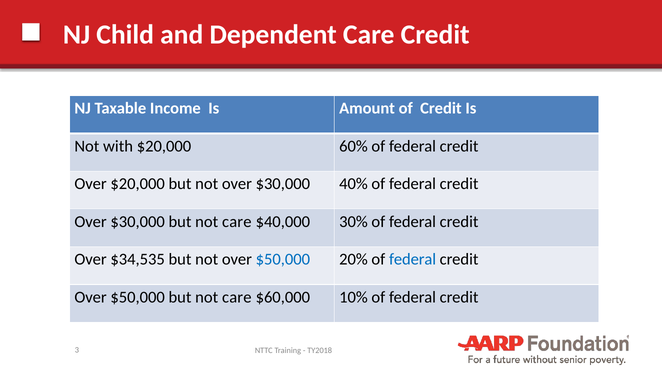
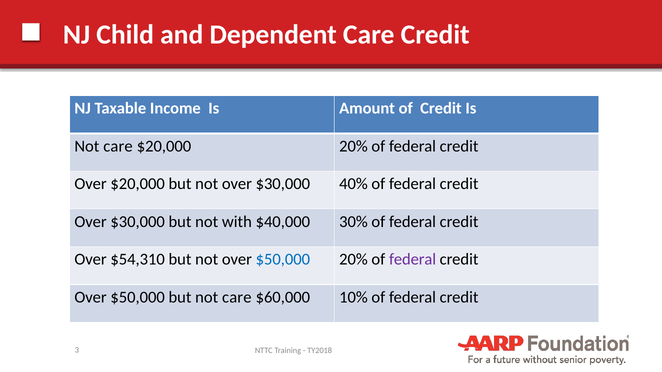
with at (118, 146): with -> care
$20,000 60%: 60% -> 20%
$30,000 but not care: care -> with
$34,535: $34,535 -> $54,310
federal at (413, 260) colour: blue -> purple
